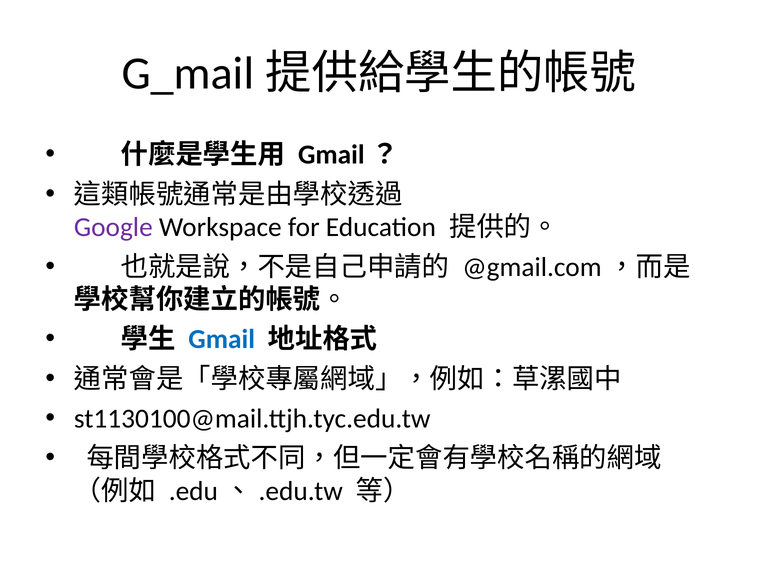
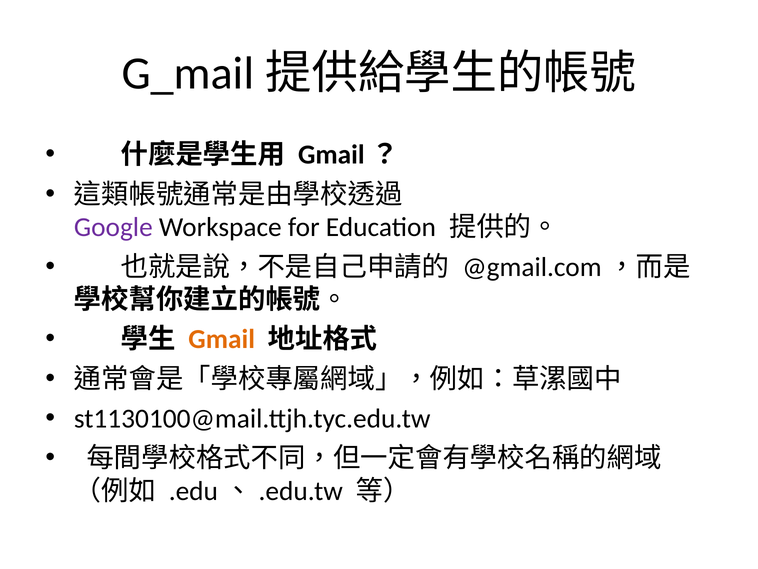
Gmail colour: blue -> orange
